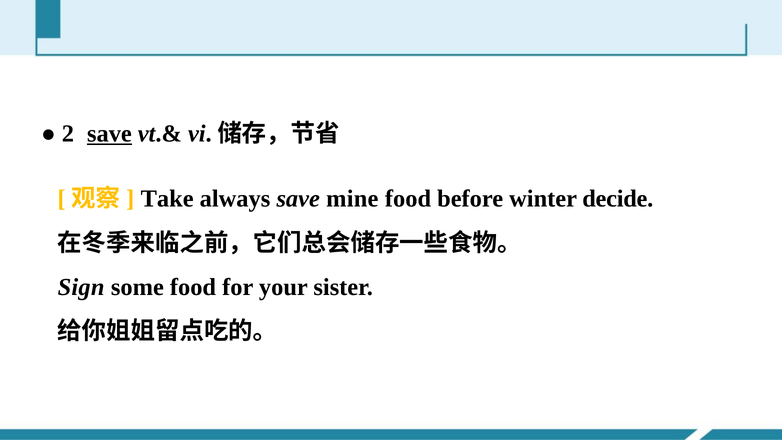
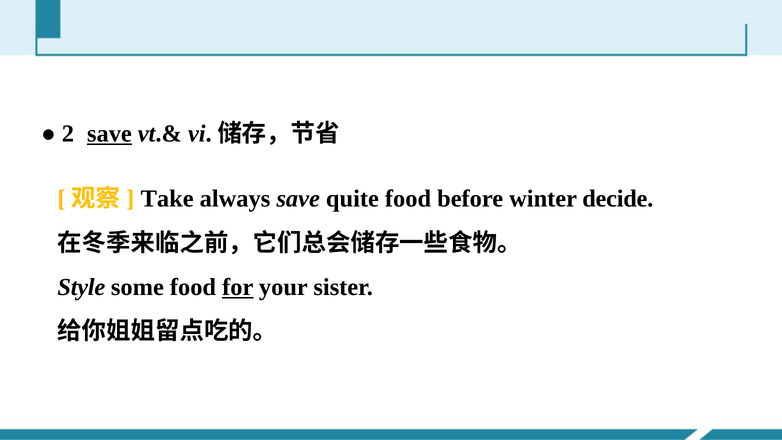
mine: mine -> quite
Sign: Sign -> Style
for underline: none -> present
